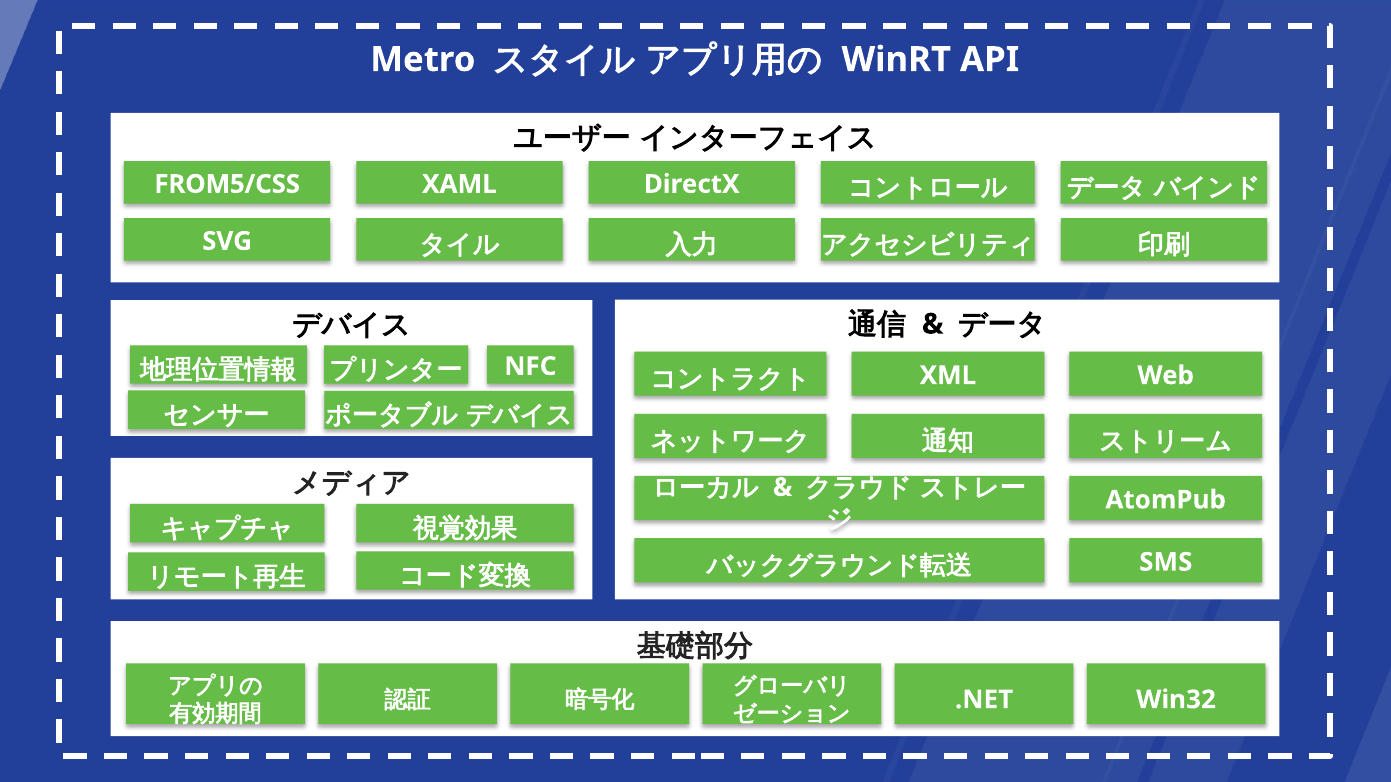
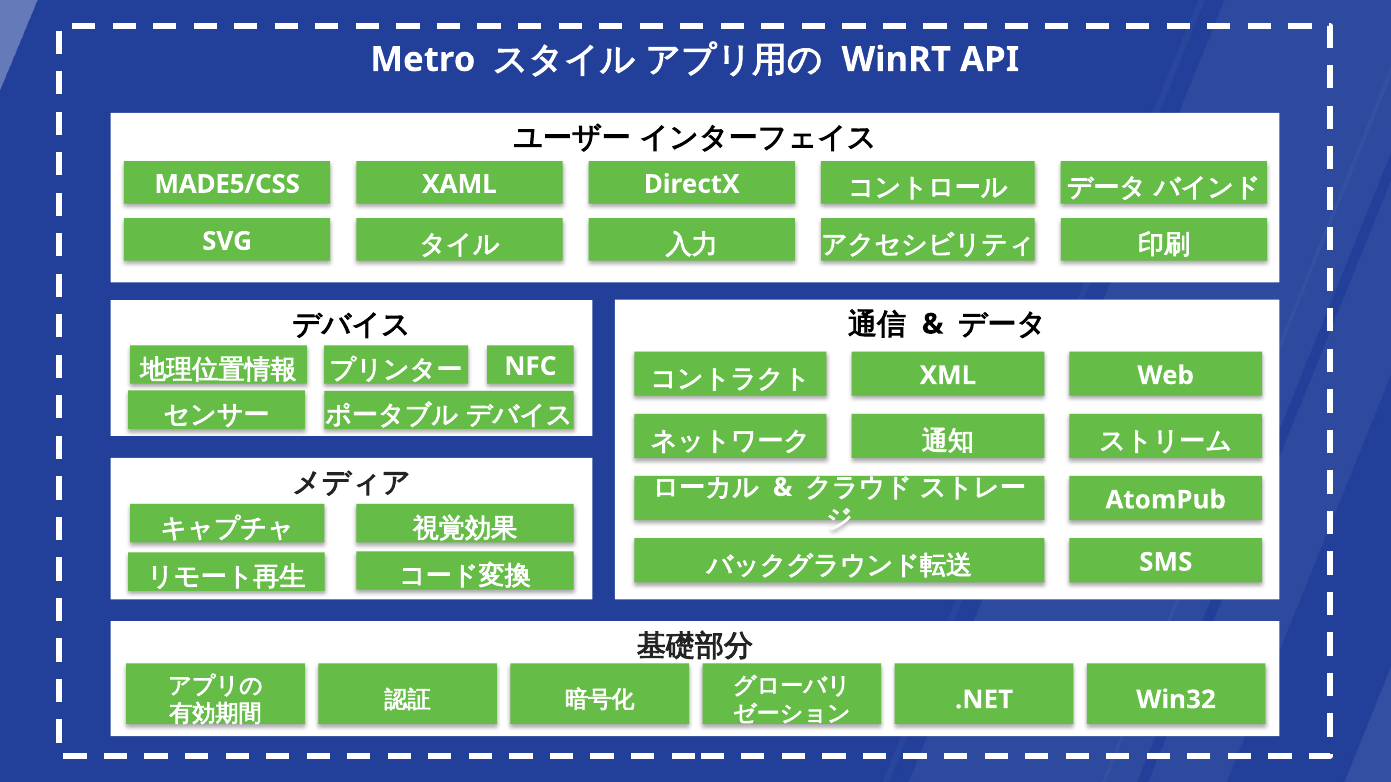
FROM5/CSS: FROM5/CSS -> MADE5/CSS
